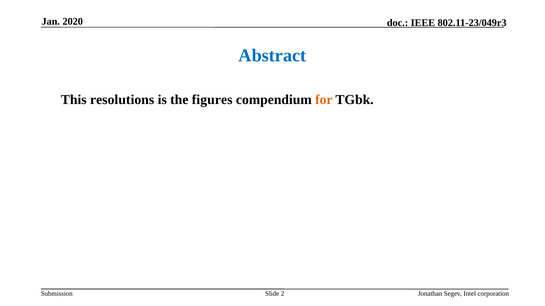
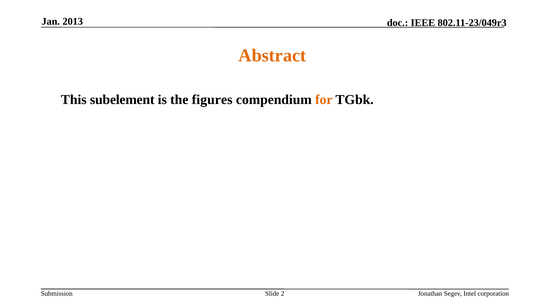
2020: 2020 -> 2013
Abstract colour: blue -> orange
resolutions: resolutions -> subelement
